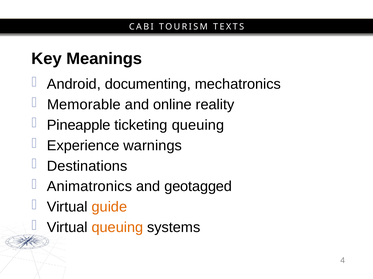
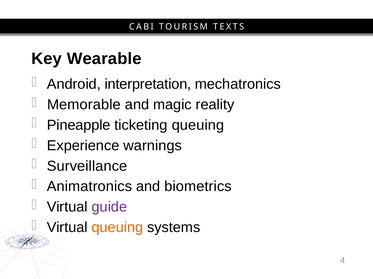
Meanings: Meanings -> Wearable
documenting: documenting -> interpretation
online: online -> magic
Destinations: Destinations -> Surveillance
geotagged: geotagged -> biometrics
guide colour: orange -> purple
